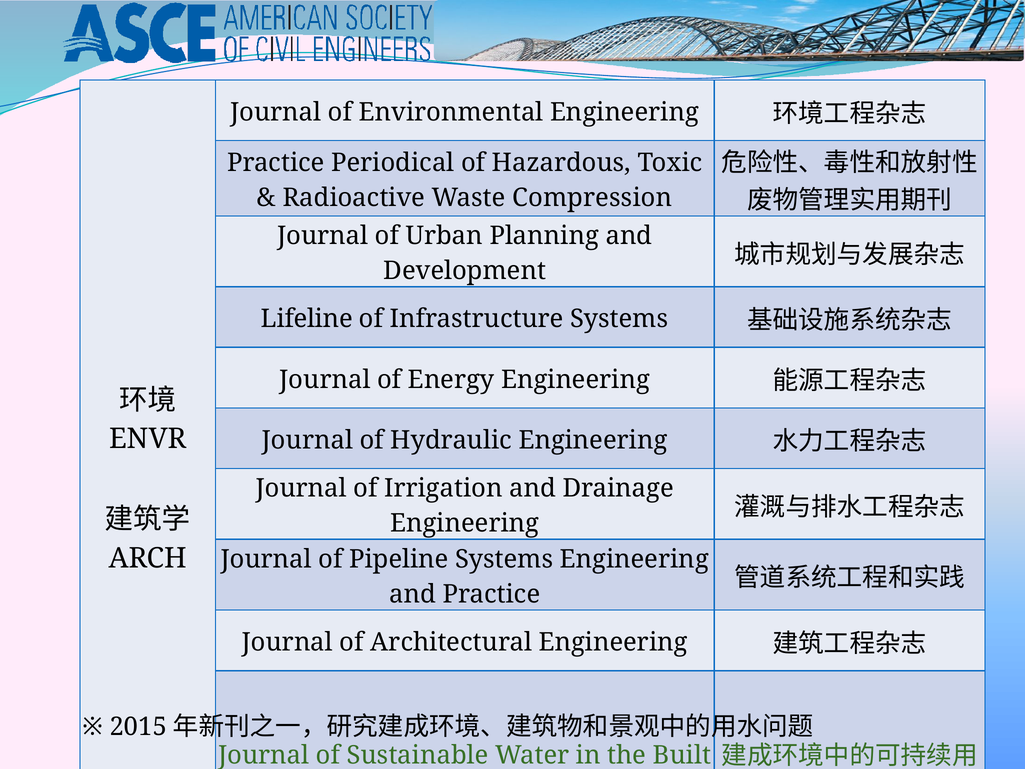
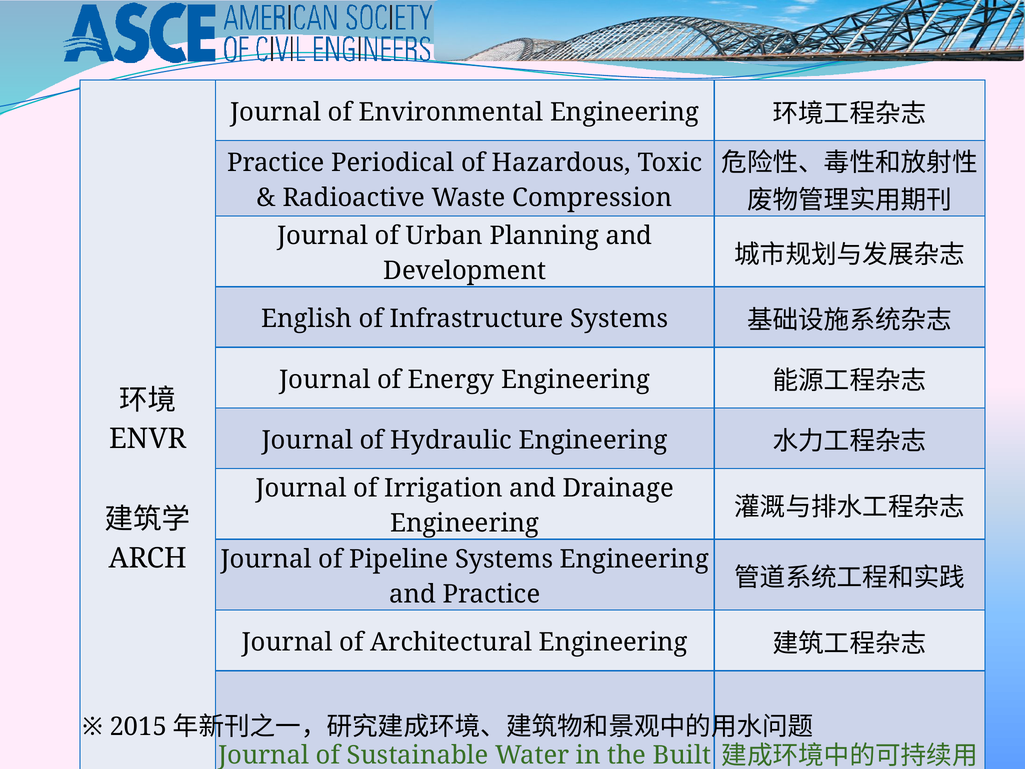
Lifeline: Lifeline -> English
